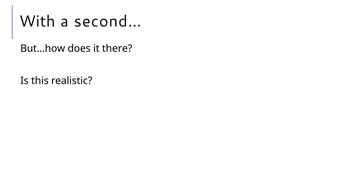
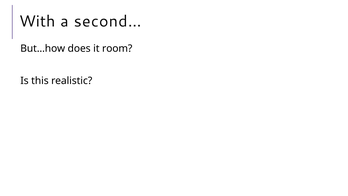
there: there -> room
